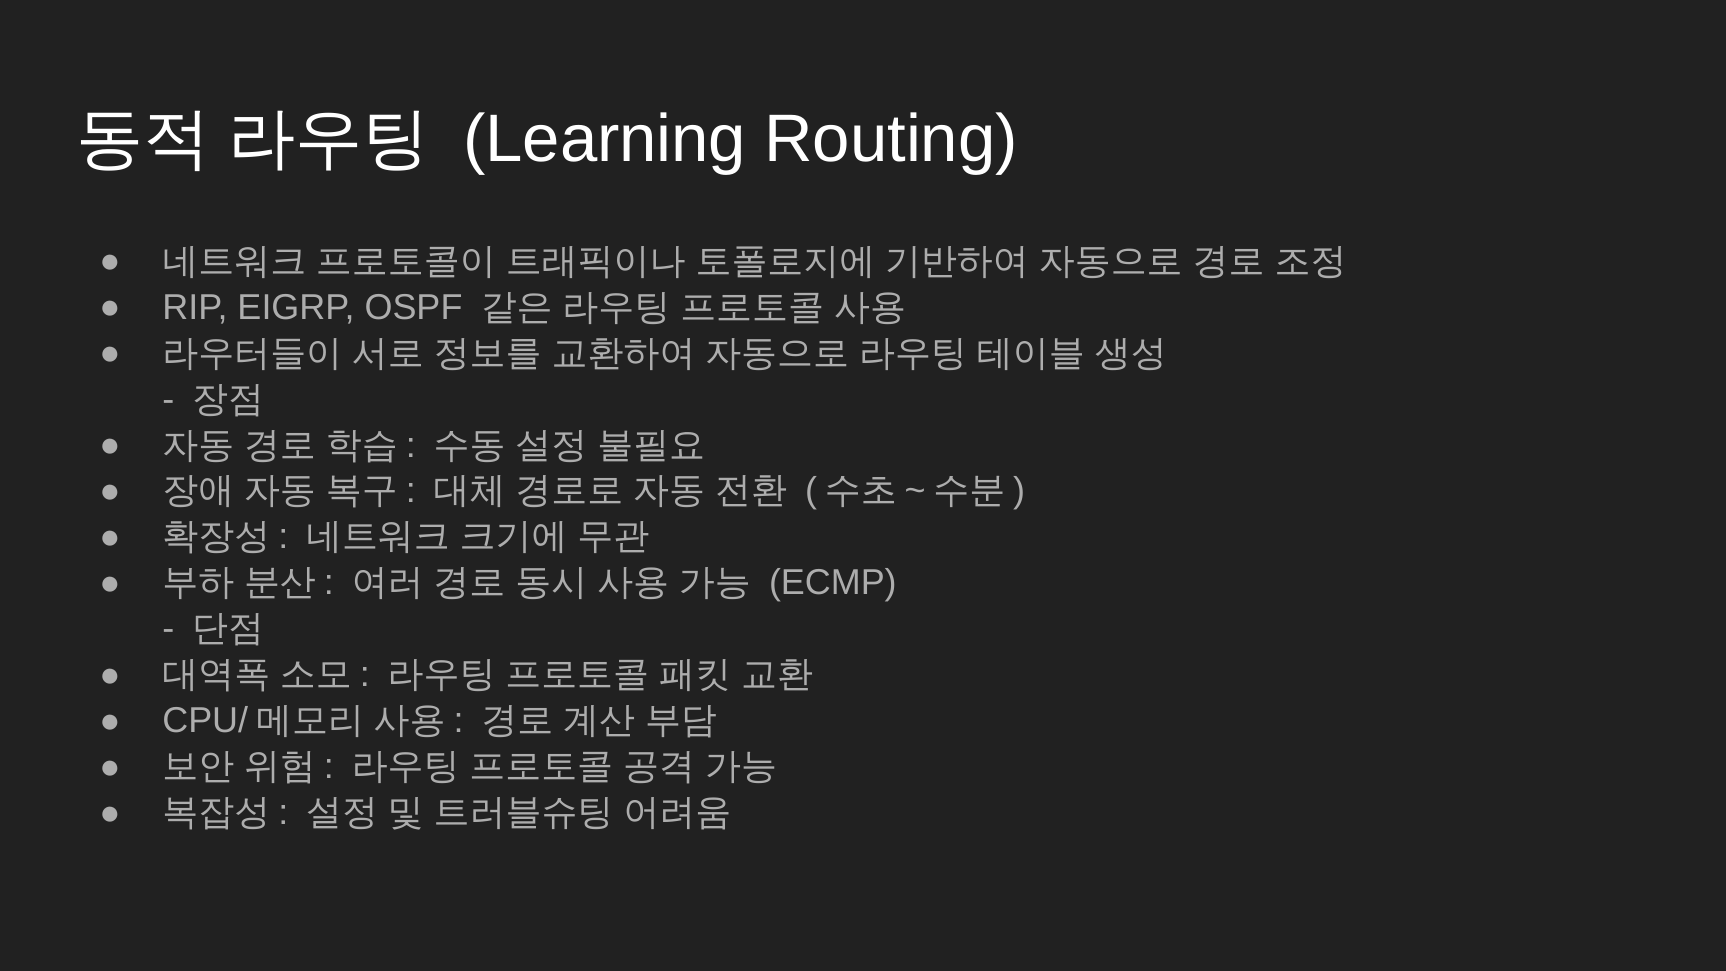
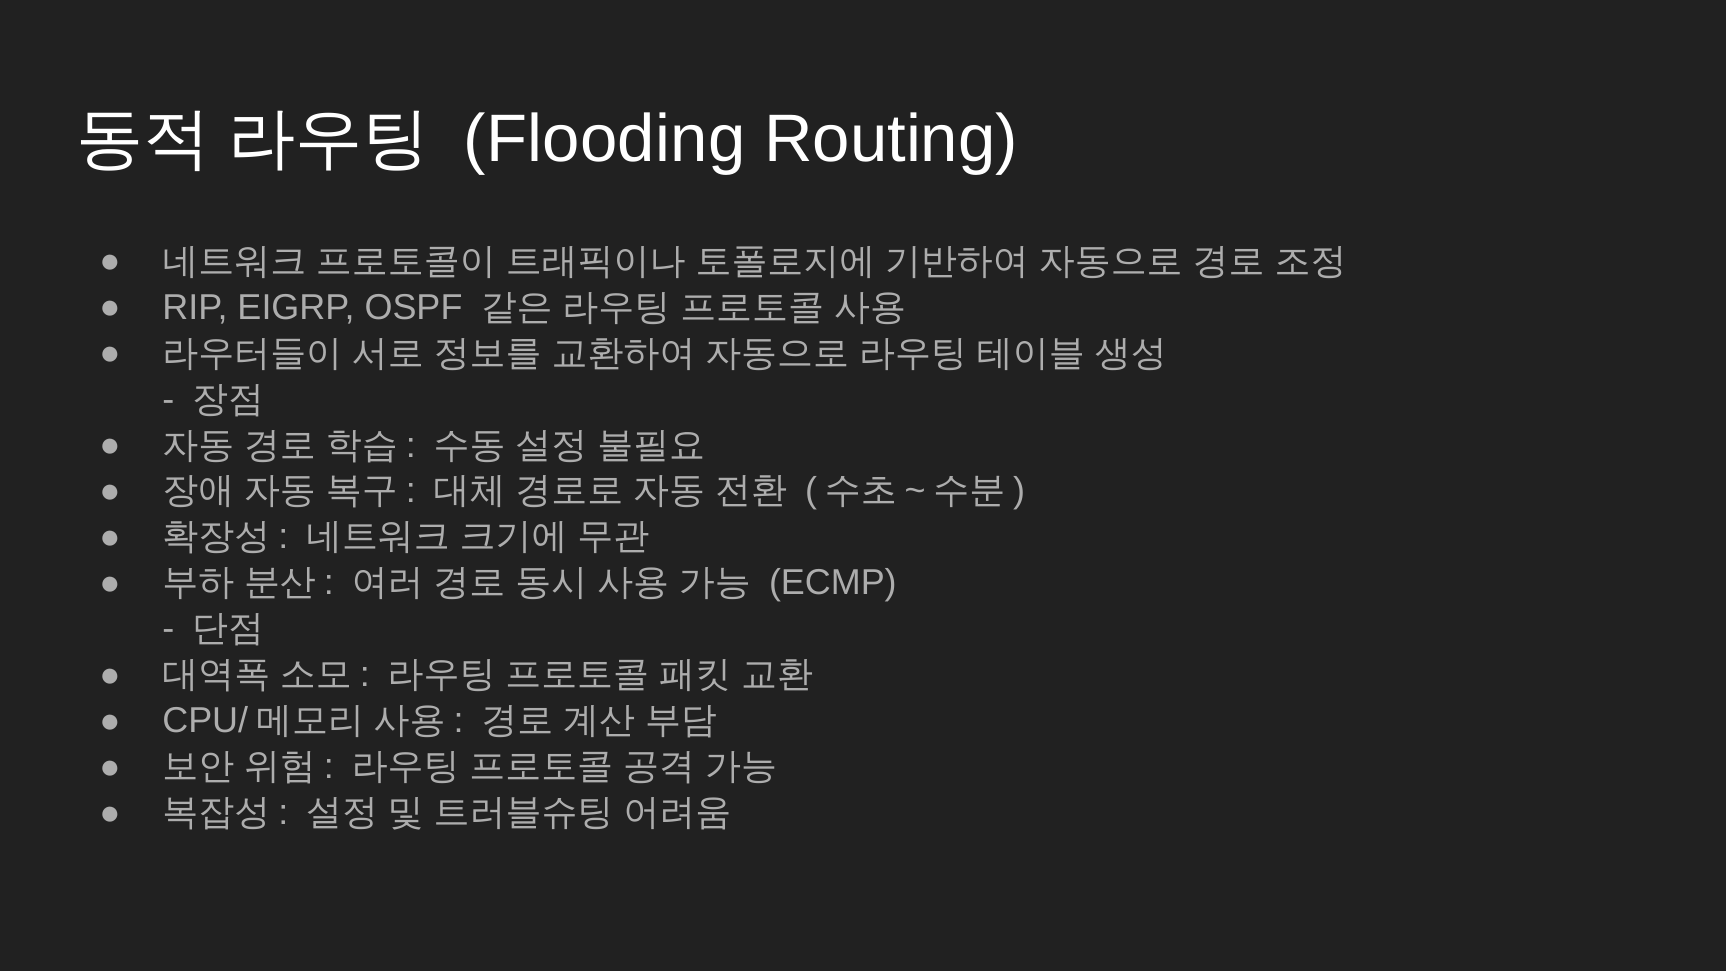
Learning: Learning -> Flooding
